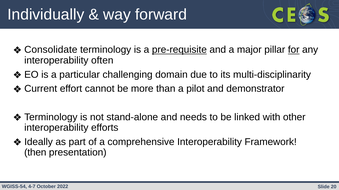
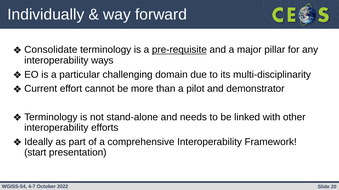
for underline: present -> none
often: often -> ways
then: then -> start
